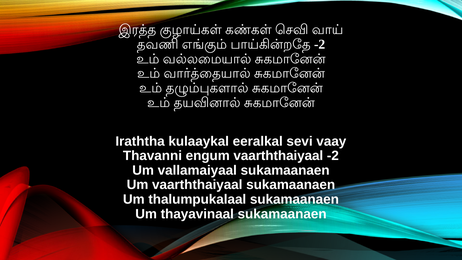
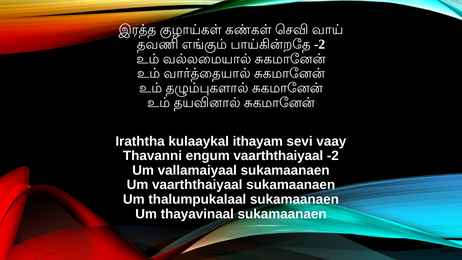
eeralkal: eeralkal -> ithayam
